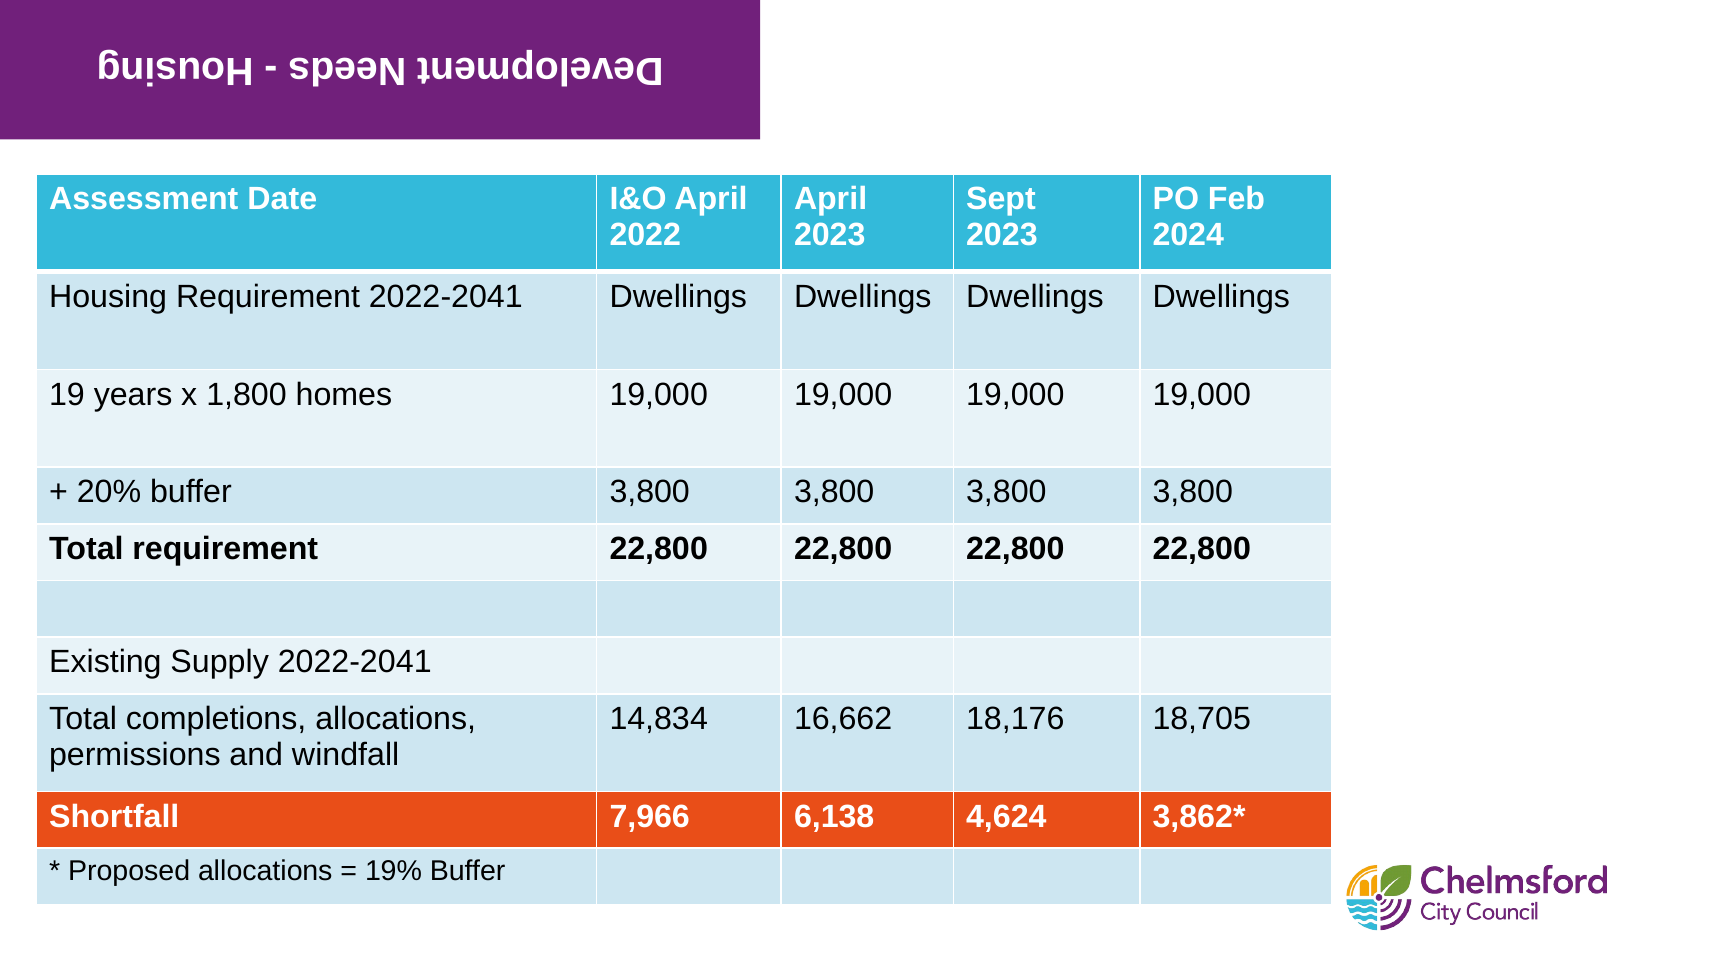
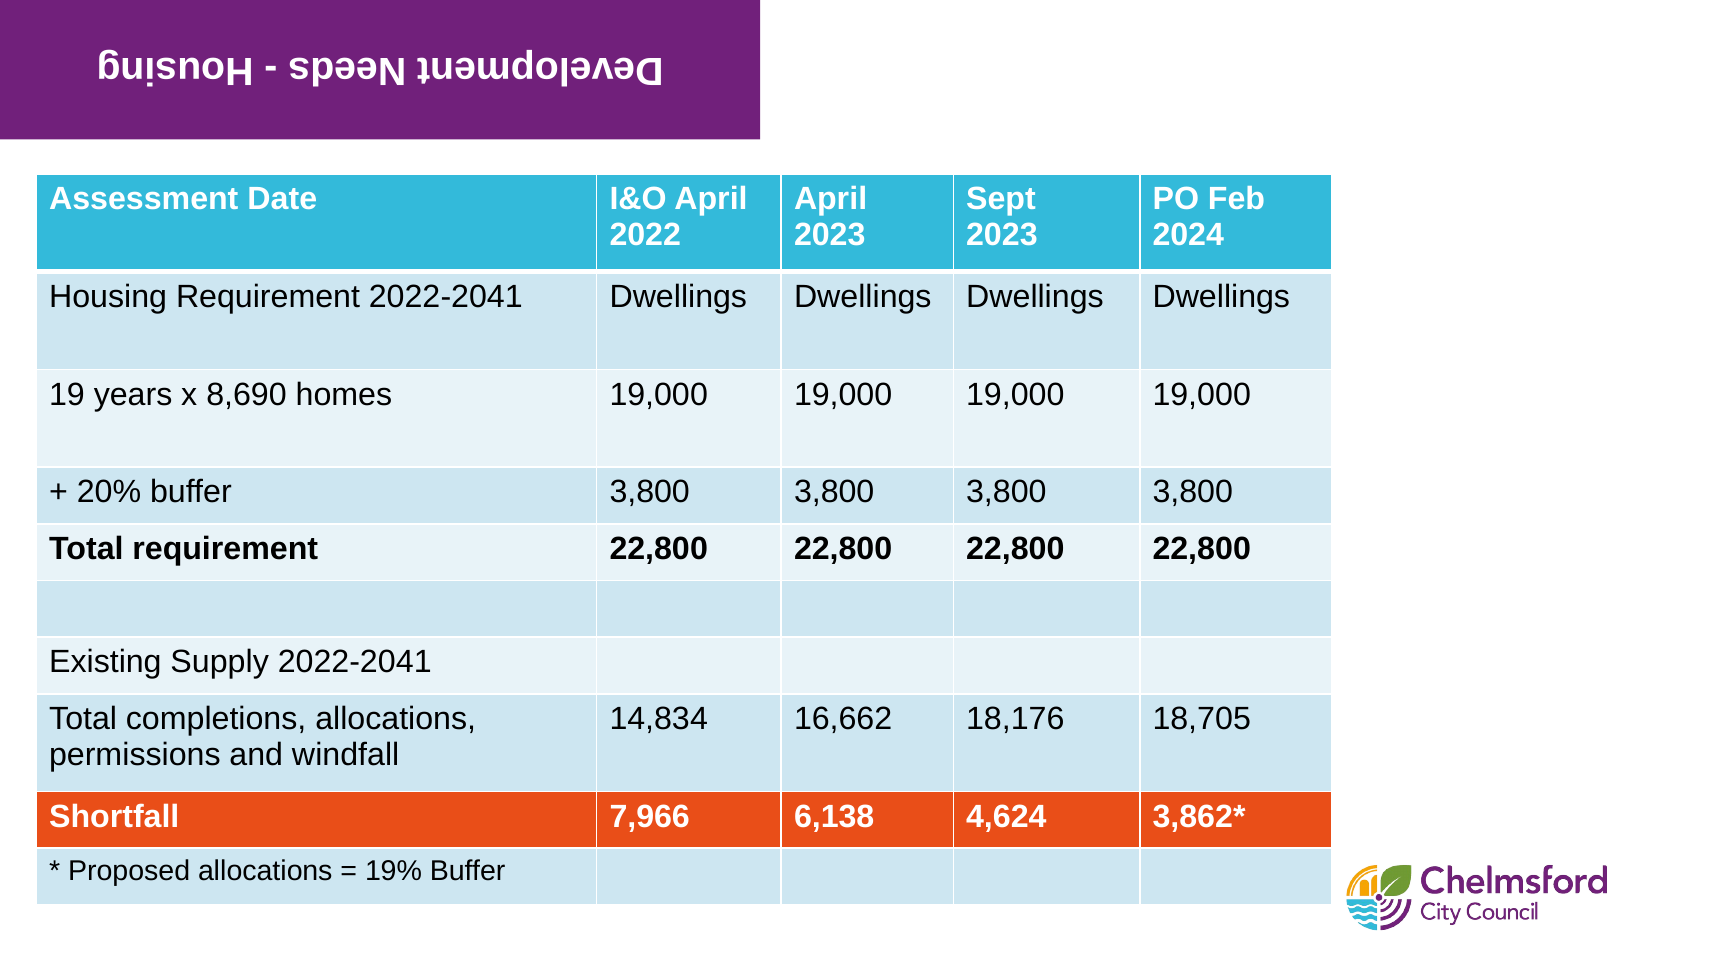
1,800: 1,800 -> 8,690
